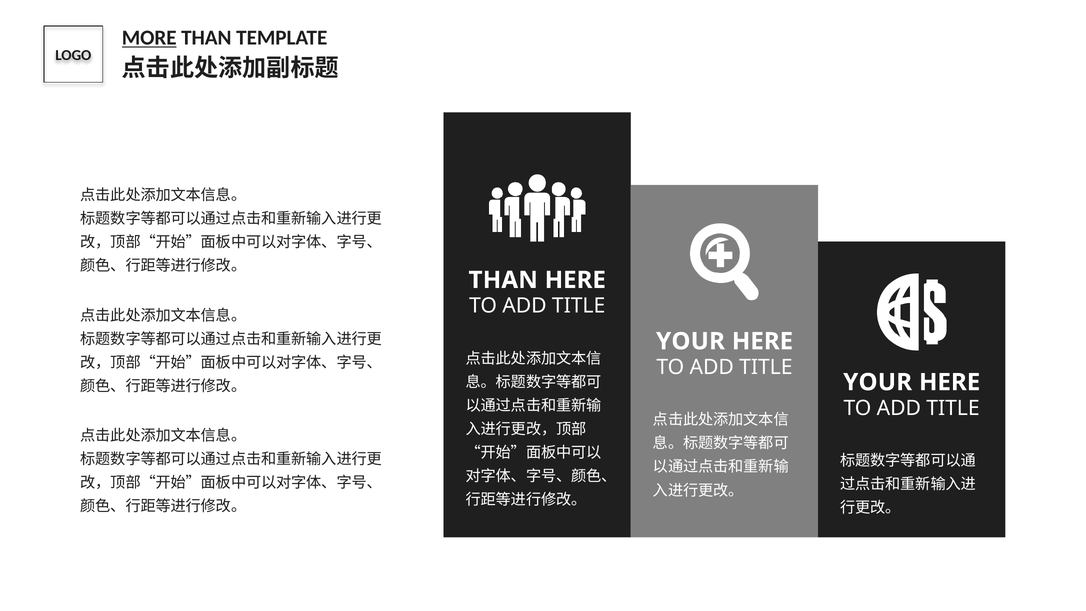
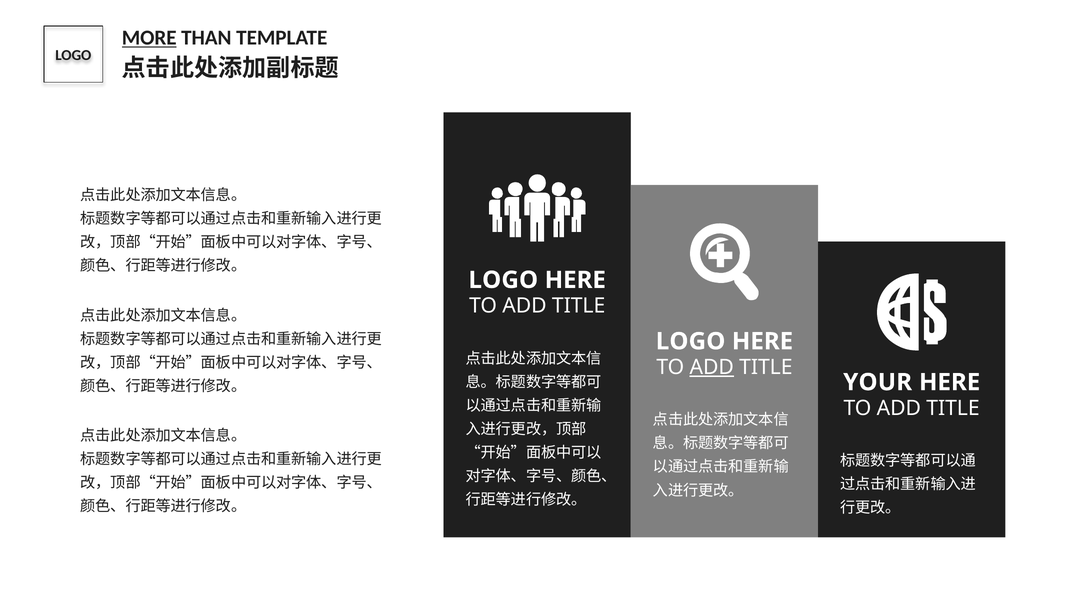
THAN at (503, 280): THAN -> LOGO
YOUR at (691, 341): YOUR -> LOGO
ADD at (712, 367) underline: none -> present
